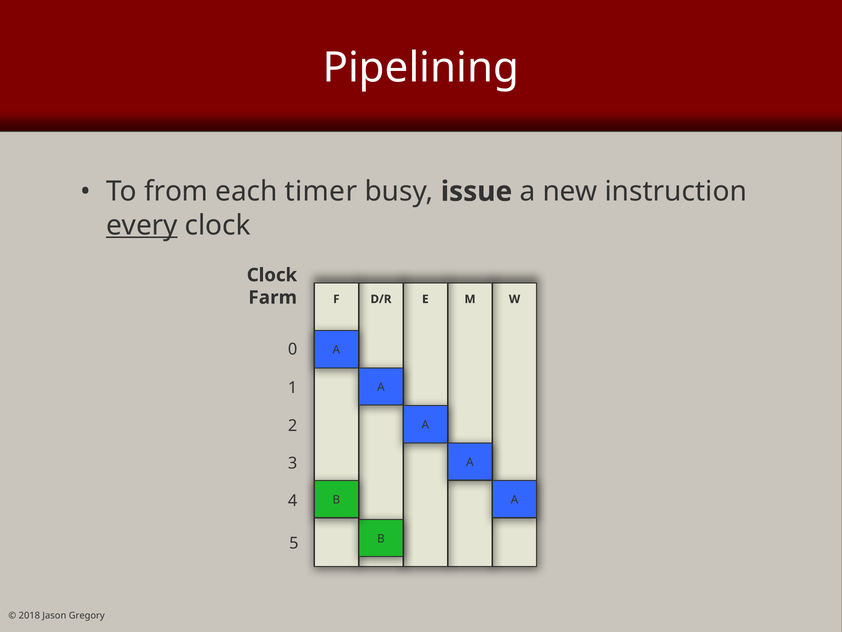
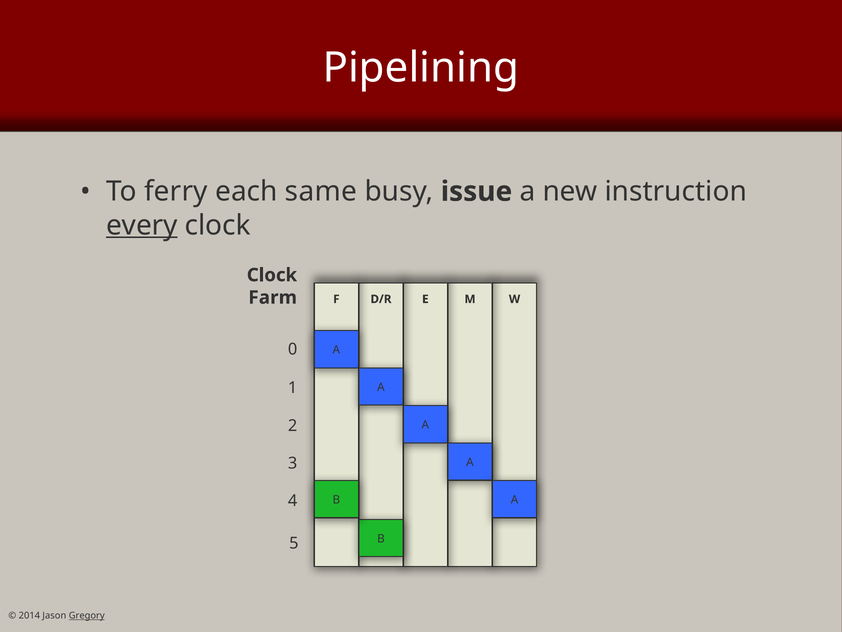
from: from -> ferry
timer: timer -> same
2018: 2018 -> 2014
Gregory underline: none -> present
